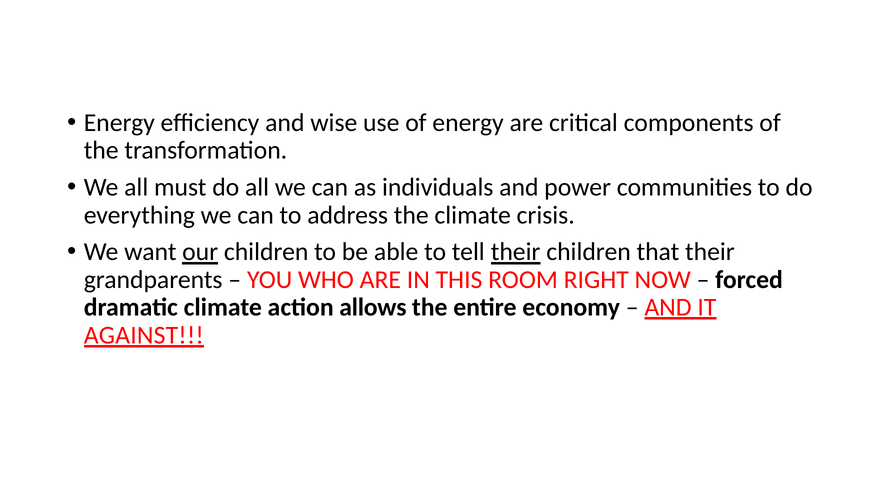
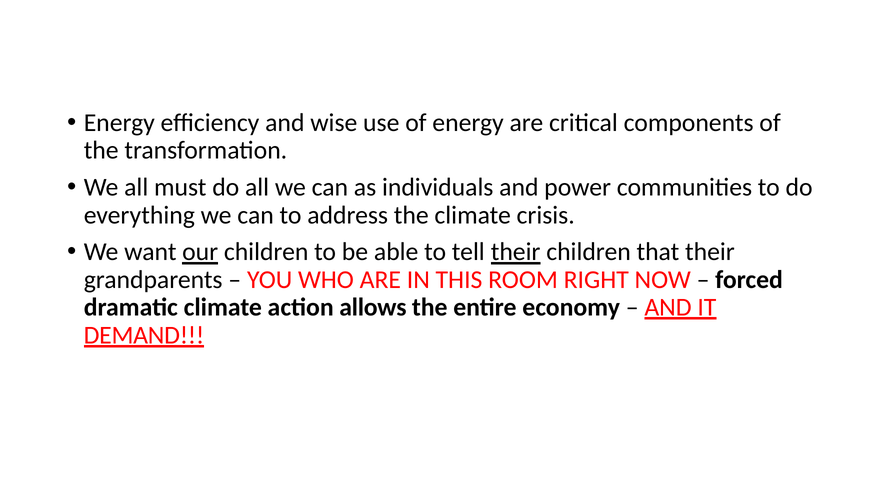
AGAINST: AGAINST -> DEMAND
